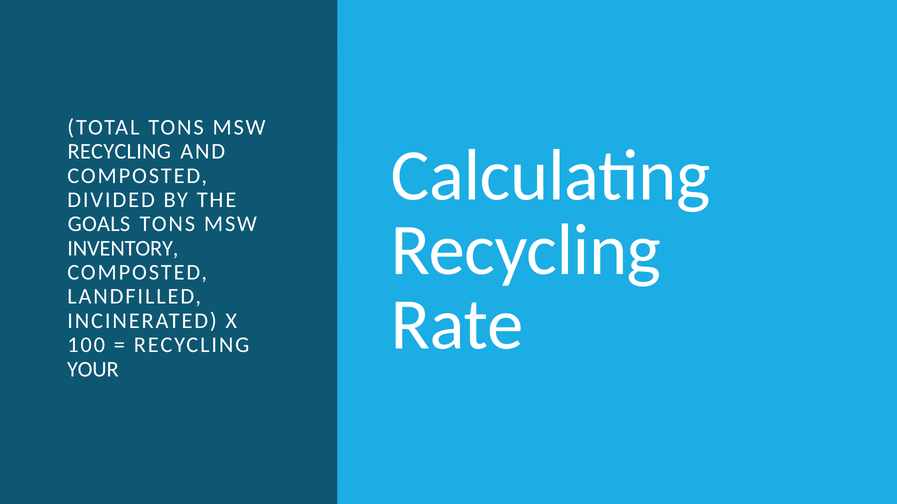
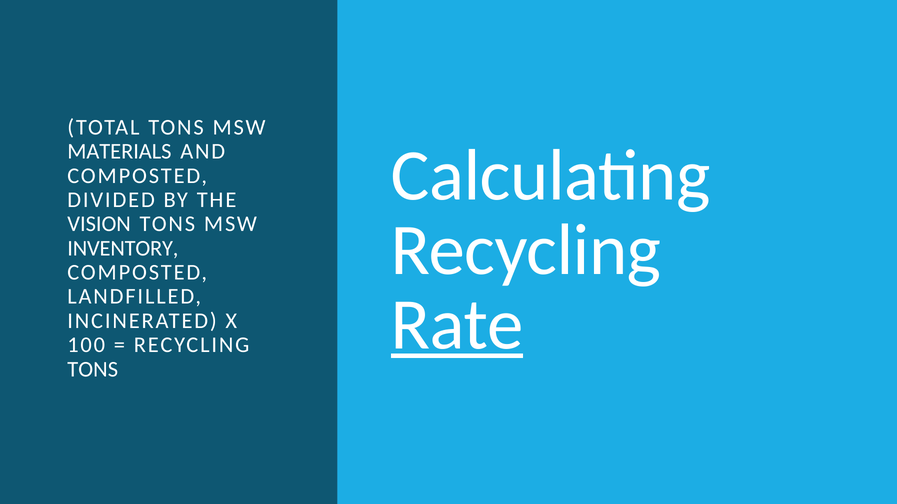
RECYCLING at (119, 152): RECYCLING -> MATERIALS
GOALS: GOALS -> VISION
Rate underline: none -> present
YOUR at (93, 370): YOUR -> TONS
